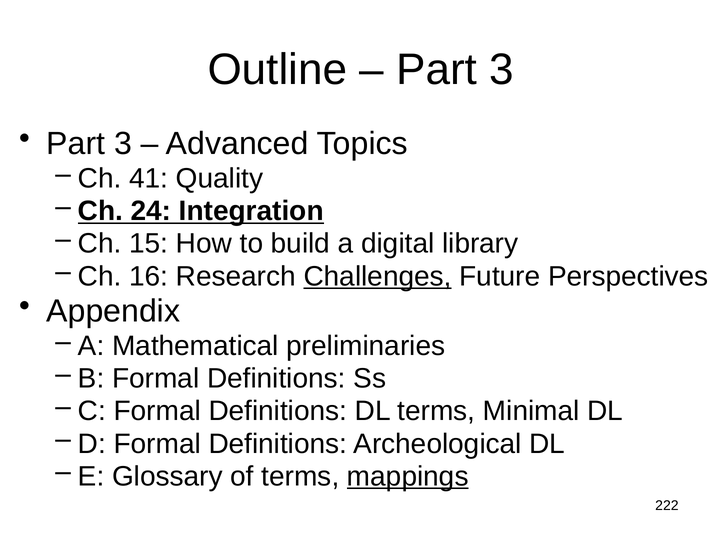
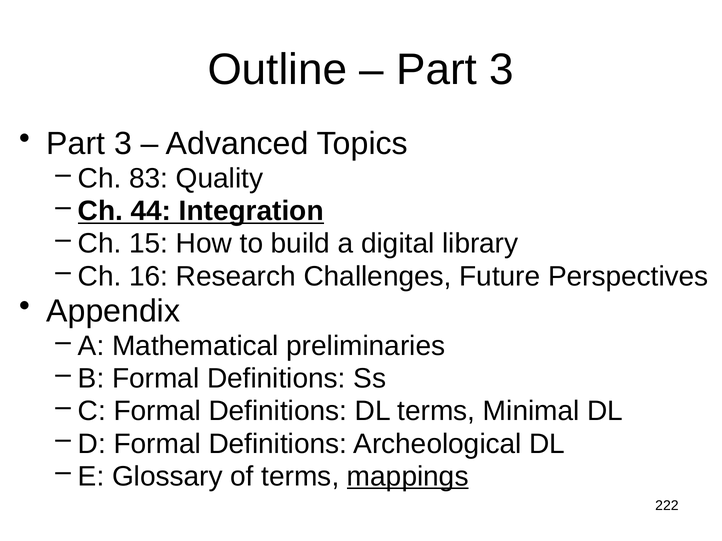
41: 41 -> 83
24: 24 -> 44
Challenges underline: present -> none
